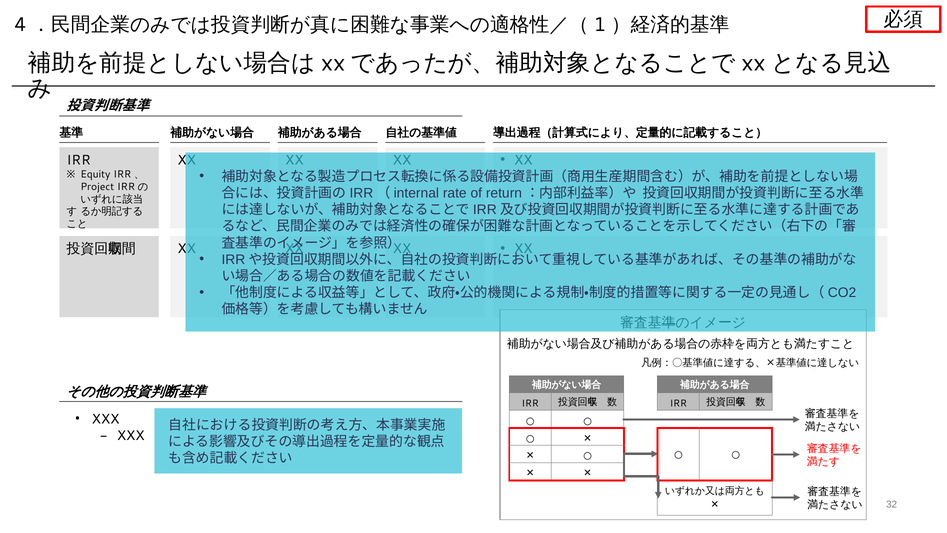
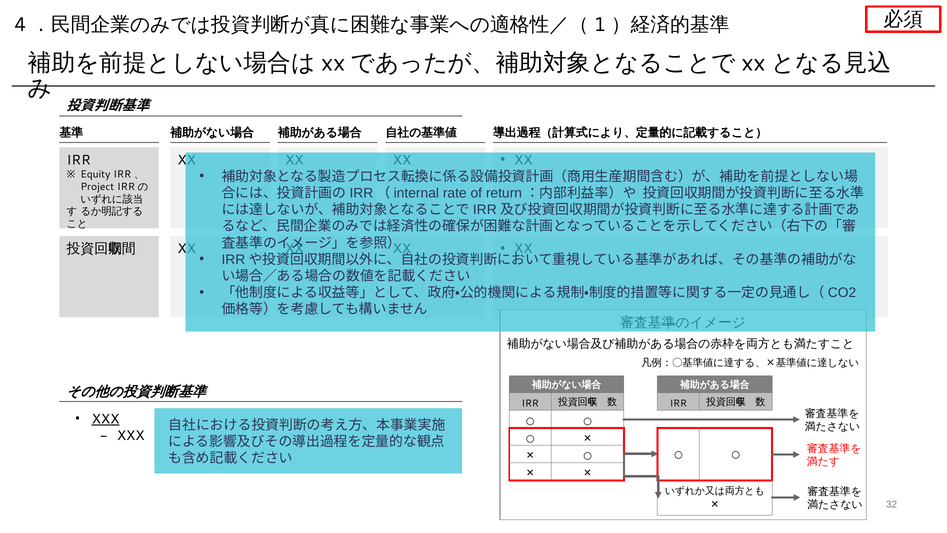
XXX at (106, 419) underline: none -> present
